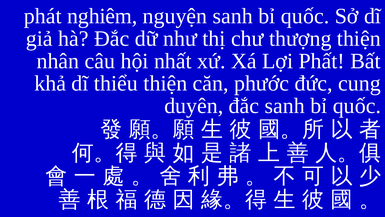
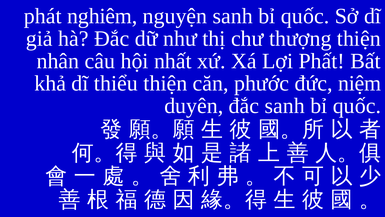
cung: cung -> niệm
